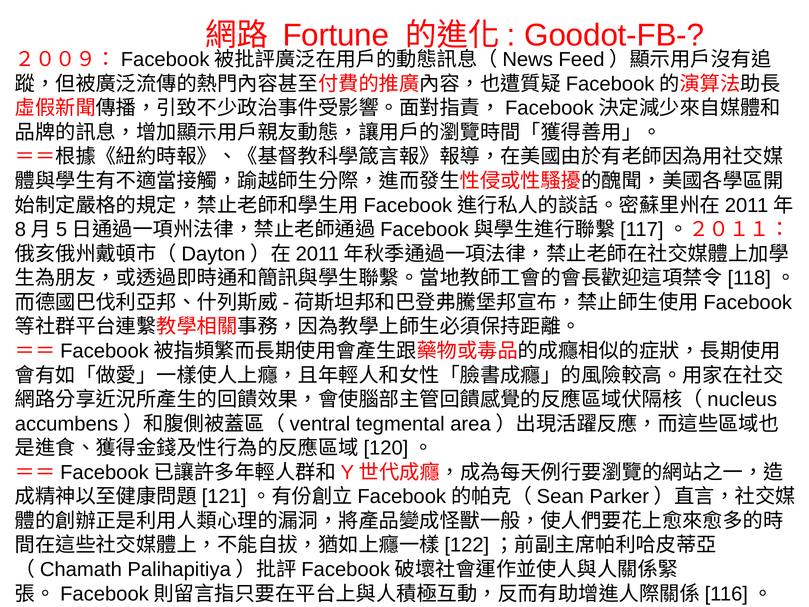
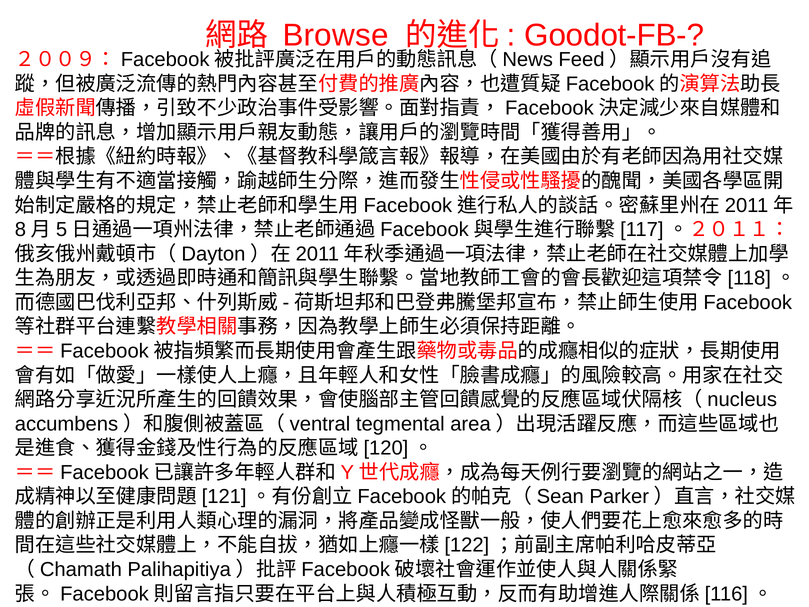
Fortune: Fortune -> Browse
